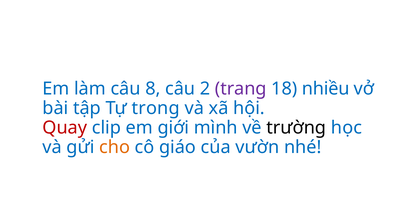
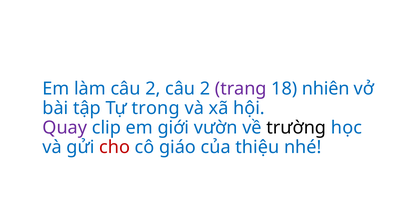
làm câu 8: 8 -> 2
nhiều: nhiều -> nhiên
Quay colour: red -> purple
mình: mình -> vườn
cho colour: orange -> red
vườn: vườn -> thiệu
